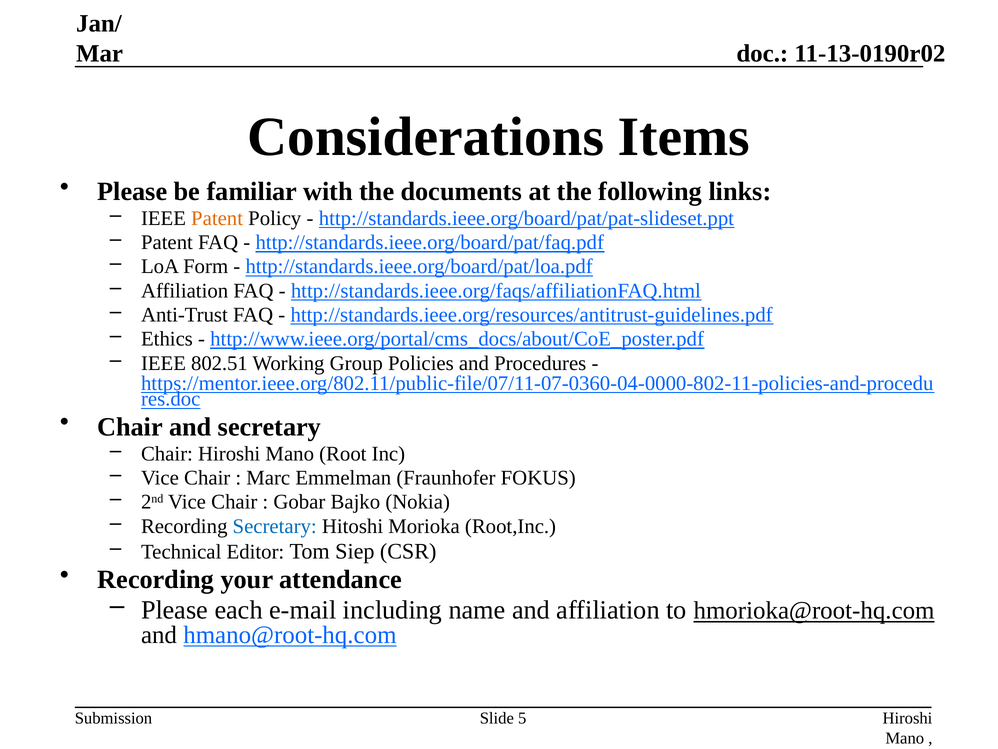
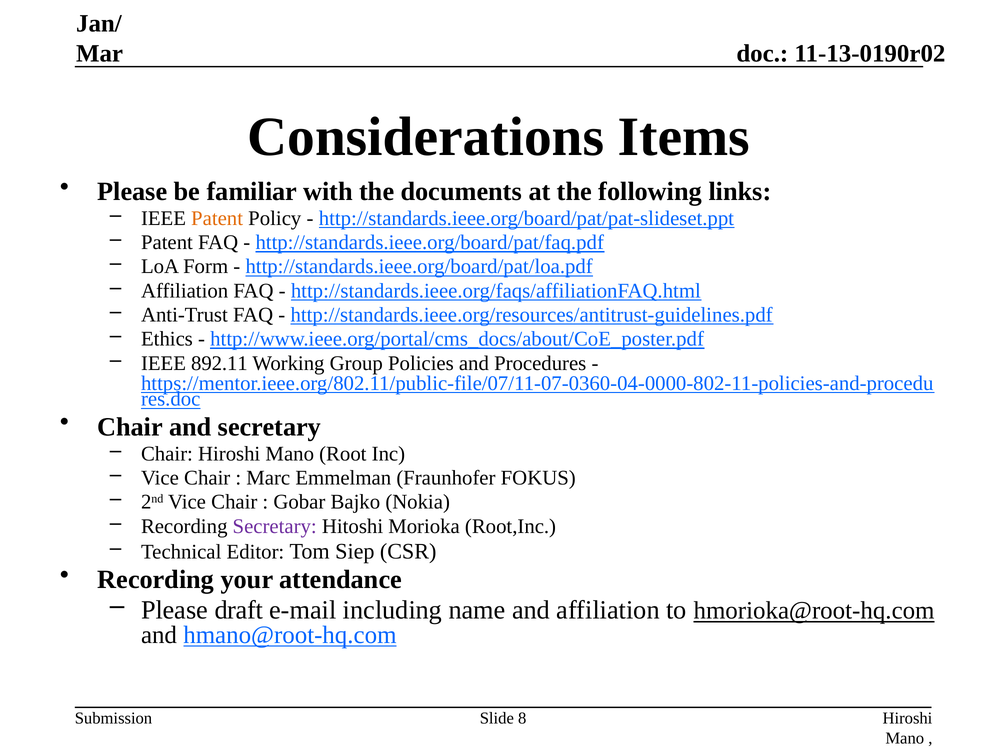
802.51: 802.51 -> 892.11
Secretary at (275, 526) colour: blue -> purple
each: each -> draft
5: 5 -> 8
